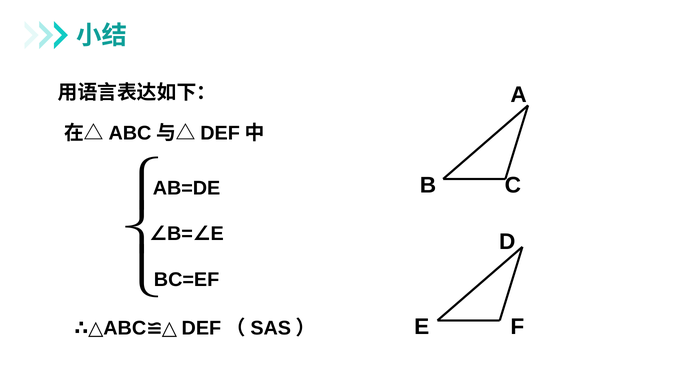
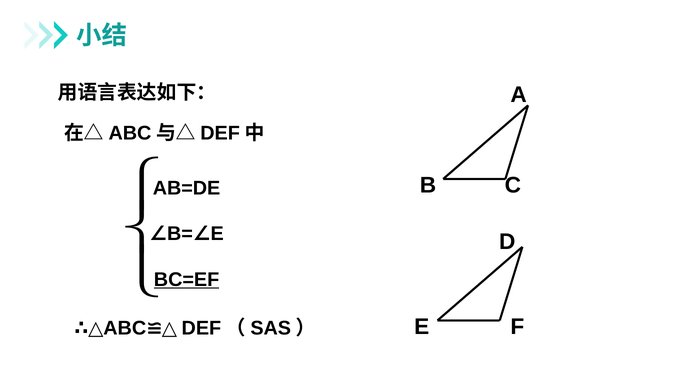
BC=EF underline: none -> present
